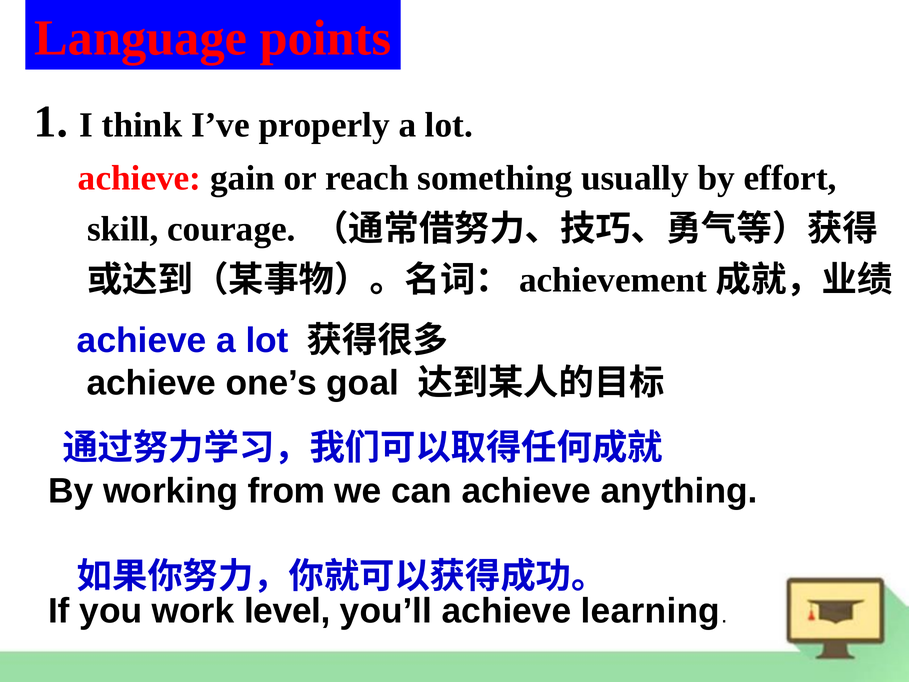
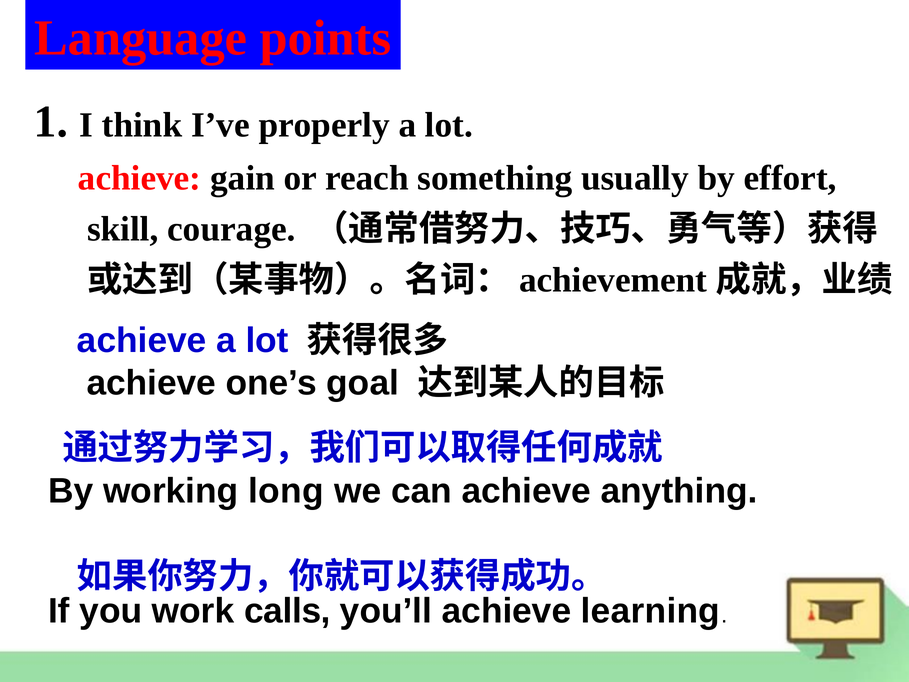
from: from -> long
level: level -> calls
